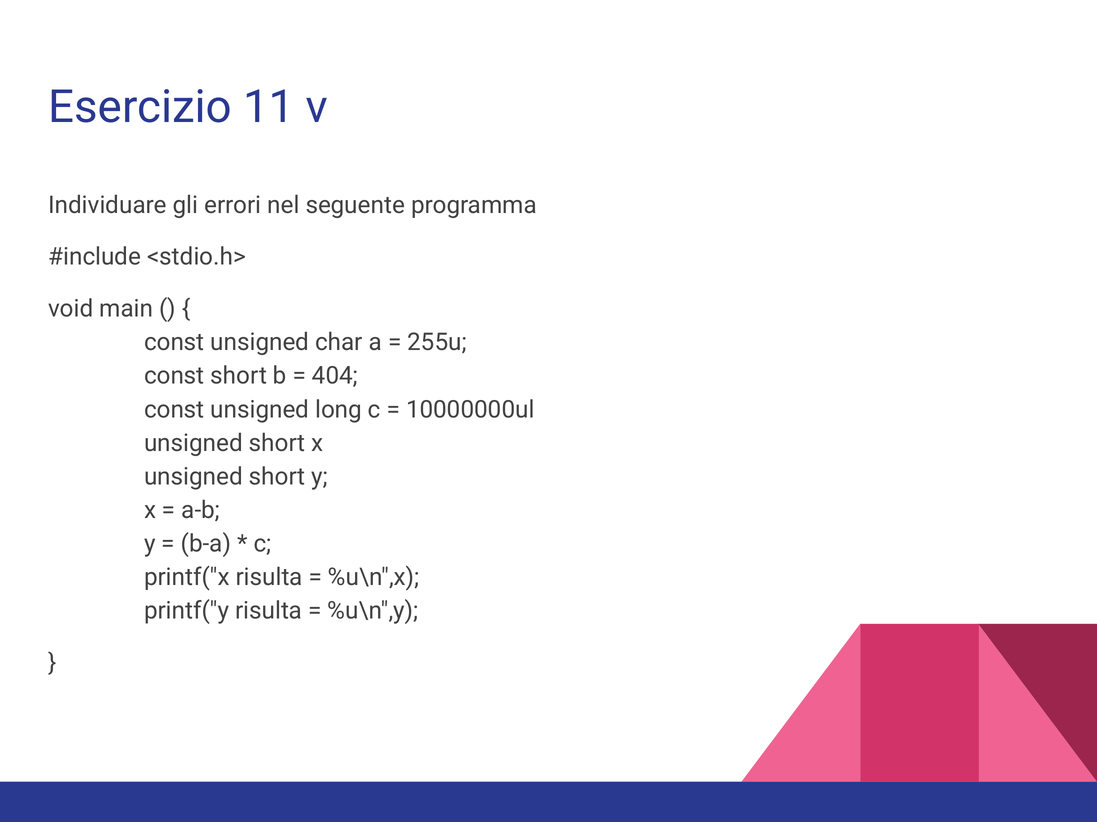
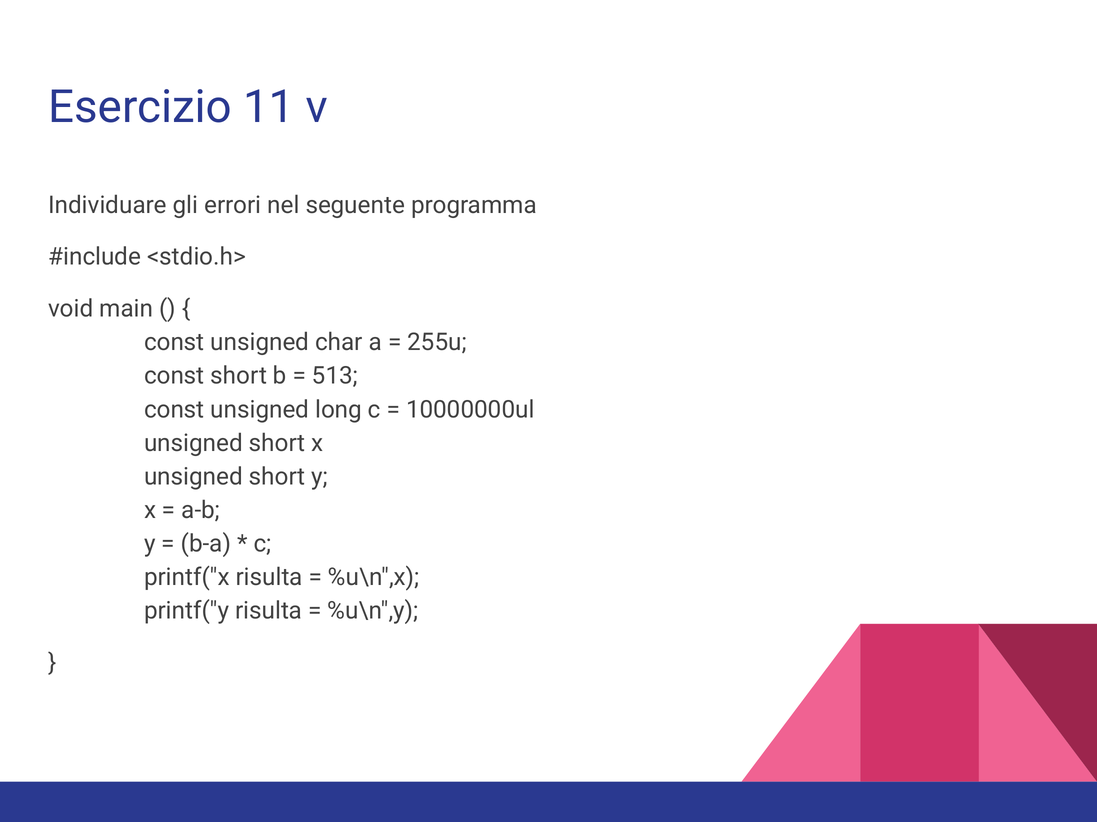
404: 404 -> 513
